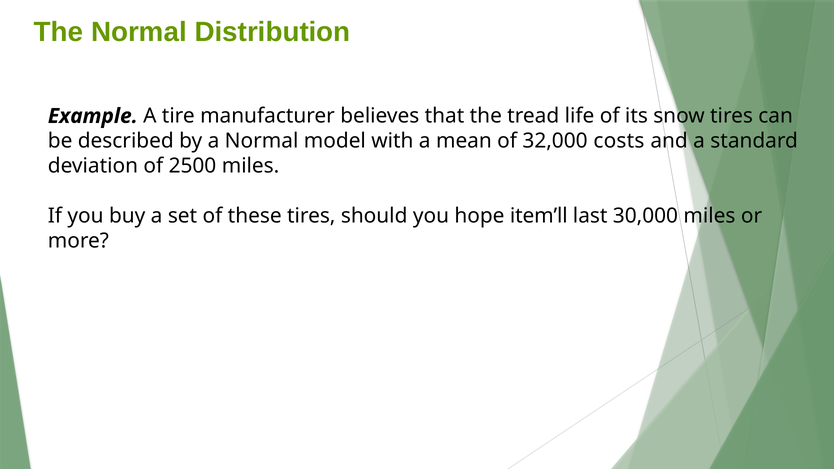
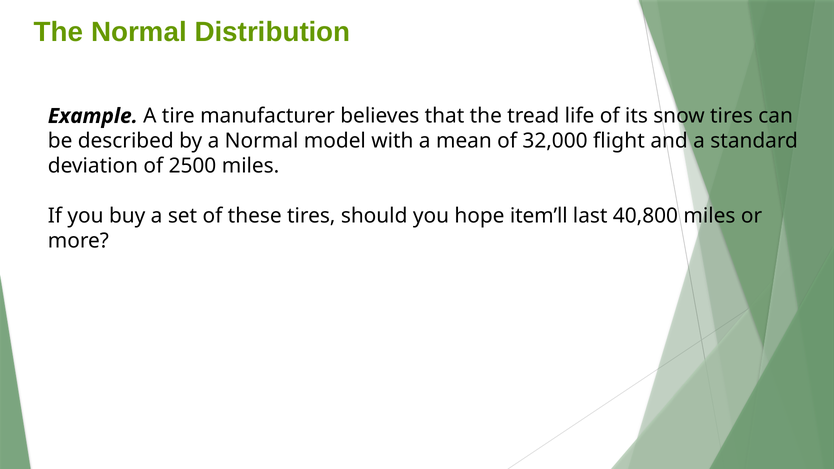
costs: costs -> flight
30,000: 30,000 -> 40,800
